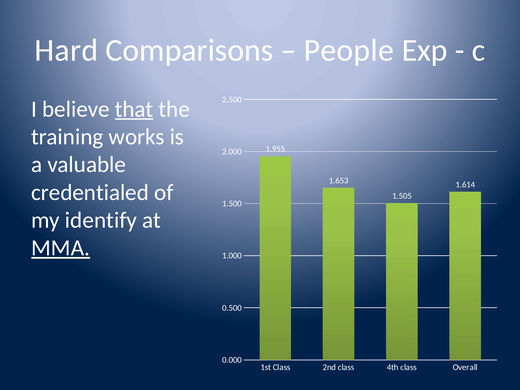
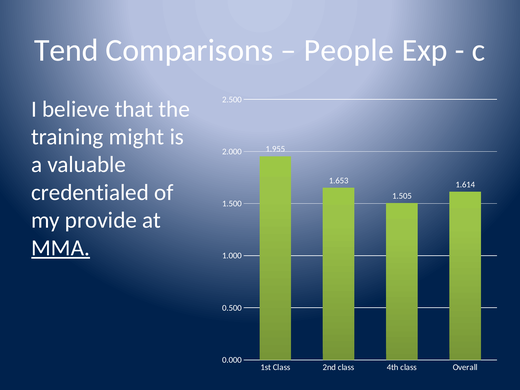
Hard: Hard -> Tend
that underline: present -> none
works: works -> might
identify: identify -> provide
